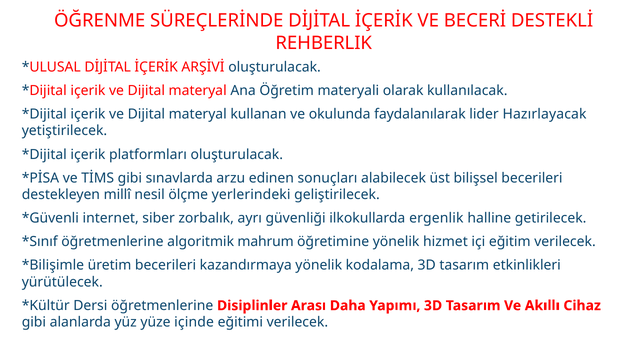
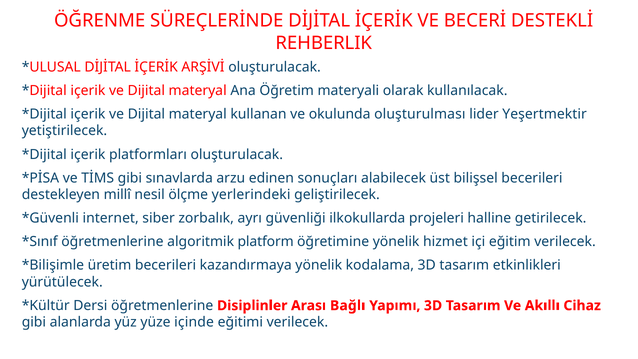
faydalanılarak: faydalanılarak -> oluşturulması
Hazırlayacak: Hazırlayacak -> Yeşertmektir
ergenlik: ergenlik -> projeleri
mahrum: mahrum -> platform
Daha: Daha -> Bağlı
